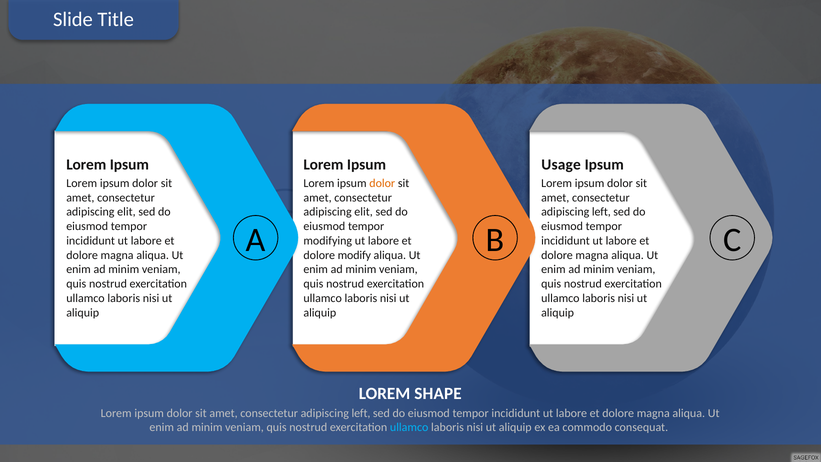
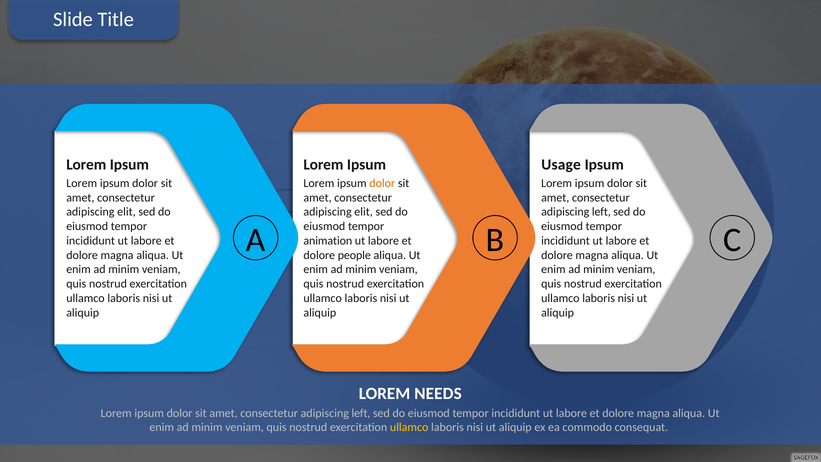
modifying: modifying -> animation
modify: modify -> people
SHAPE: SHAPE -> NEEDS
ullamco at (409, 427) colour: light blue -> yellow
